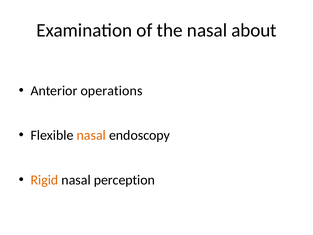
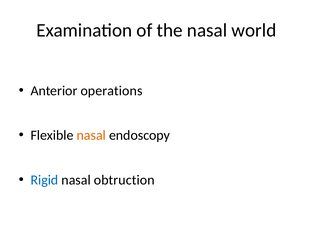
about: about -> world
Rigid colour: orange -> blue
perception: perception -> obtruction
